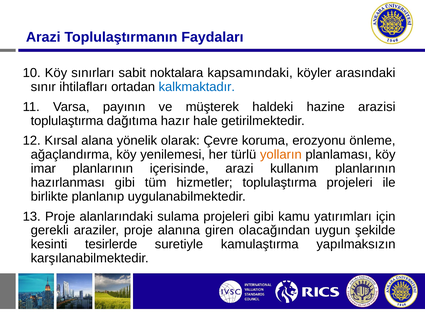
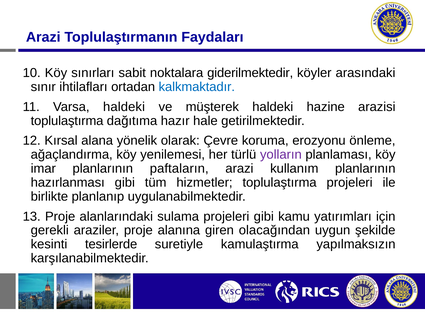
kapsamındaki: kapsamındaki -> giderilmektedir
Varsa payının: payının -> haldeki
yolların colour: orange -> purple
içerisinde: içerisinde -> paftaların
